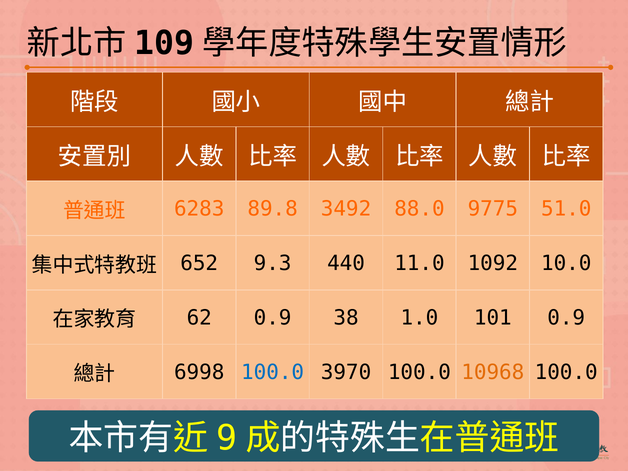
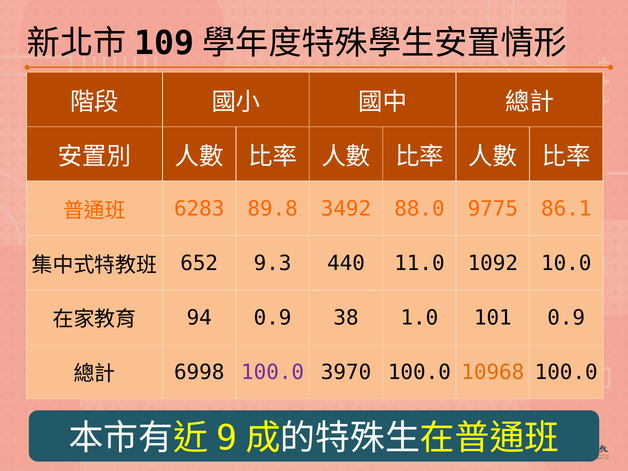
51.0: 51.0 -> 86.1
62: 62 -> 94
100.0 at (273, 372) colour: blue -> purple
